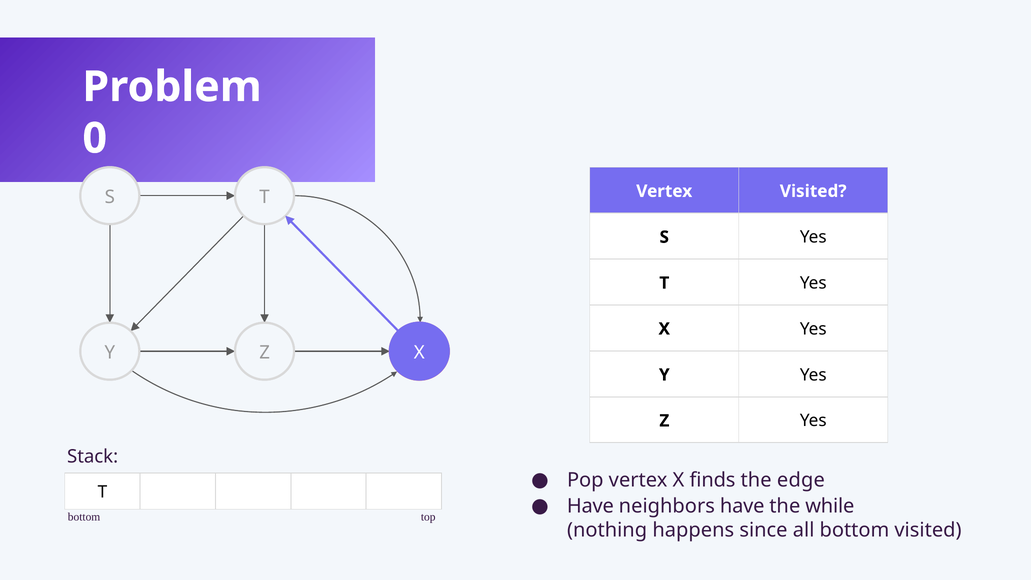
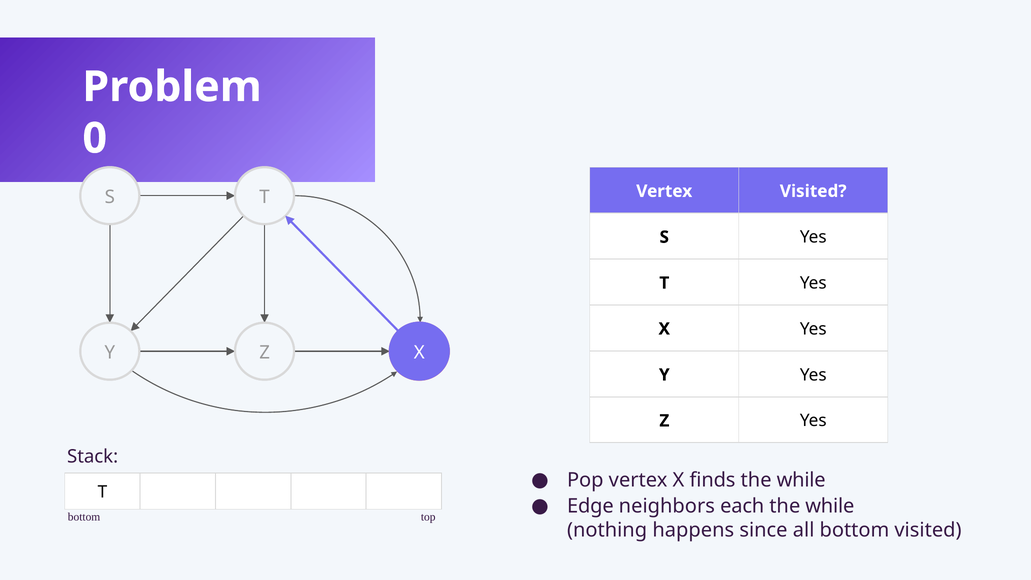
edge at (801, 480): edge -> while
Have at (590, 506): Have -> Edge
neighbors have: have -> each
